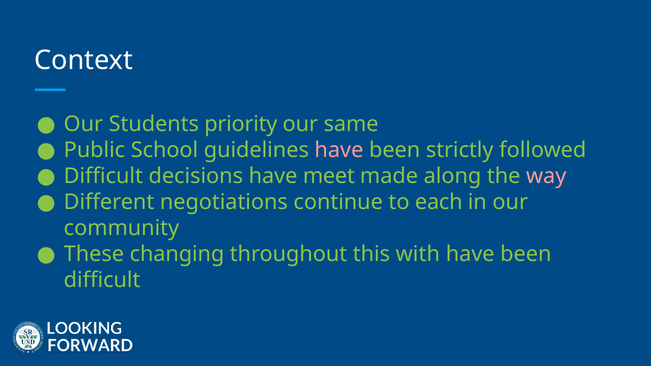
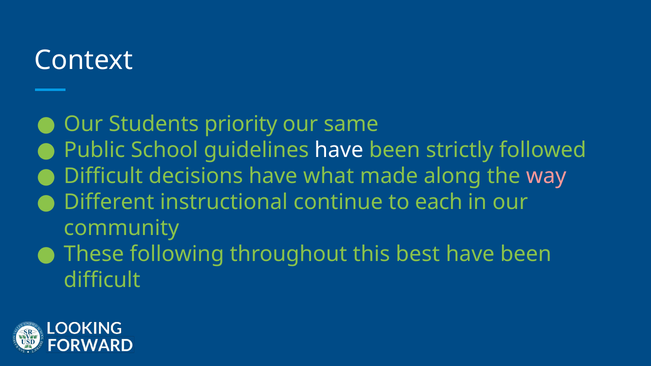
have at (339, 150) colour: pink -> white
meet: meet -> what
negotiations: negotiations -> instructional
changing: changing -> following
with: with -> best
